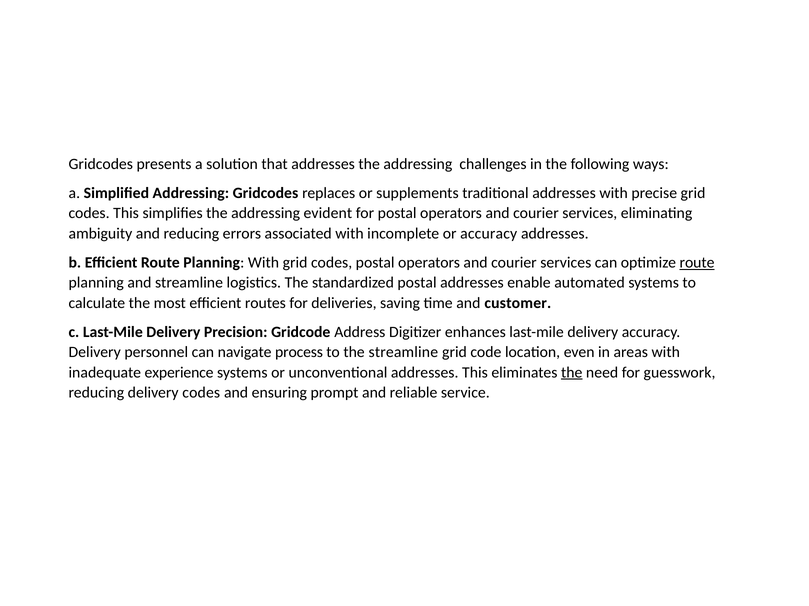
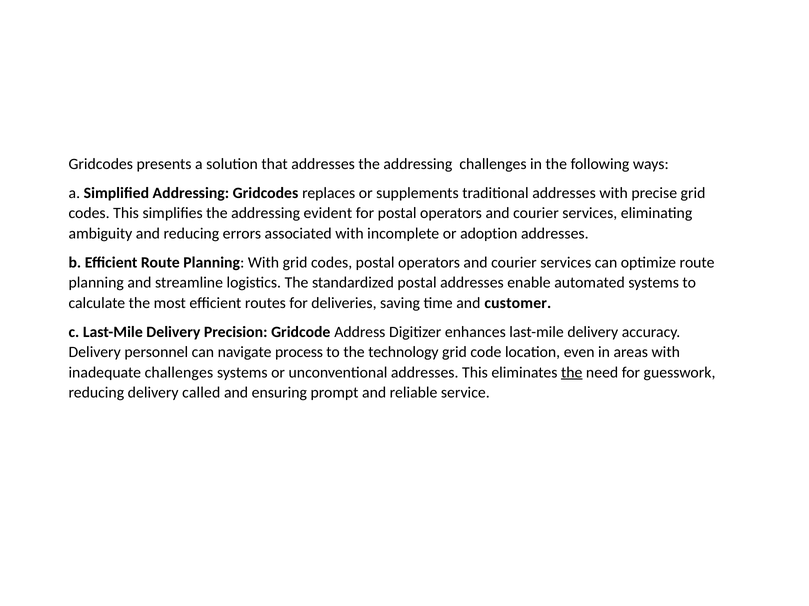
or accuracy: accuracy -> adoption
route at (697, 263) underline: present -> none
the streamline: streamline -> technology
inadequate experience: experience -> challenges
delivery codes: codes -> called
